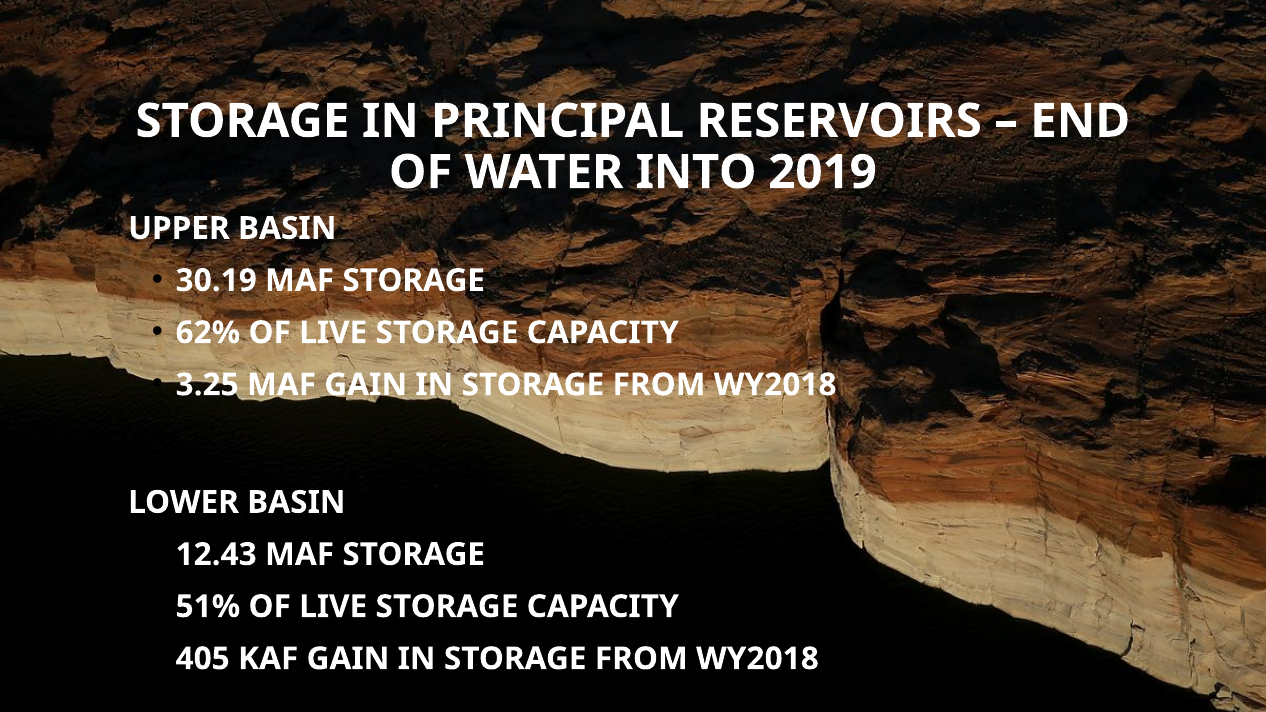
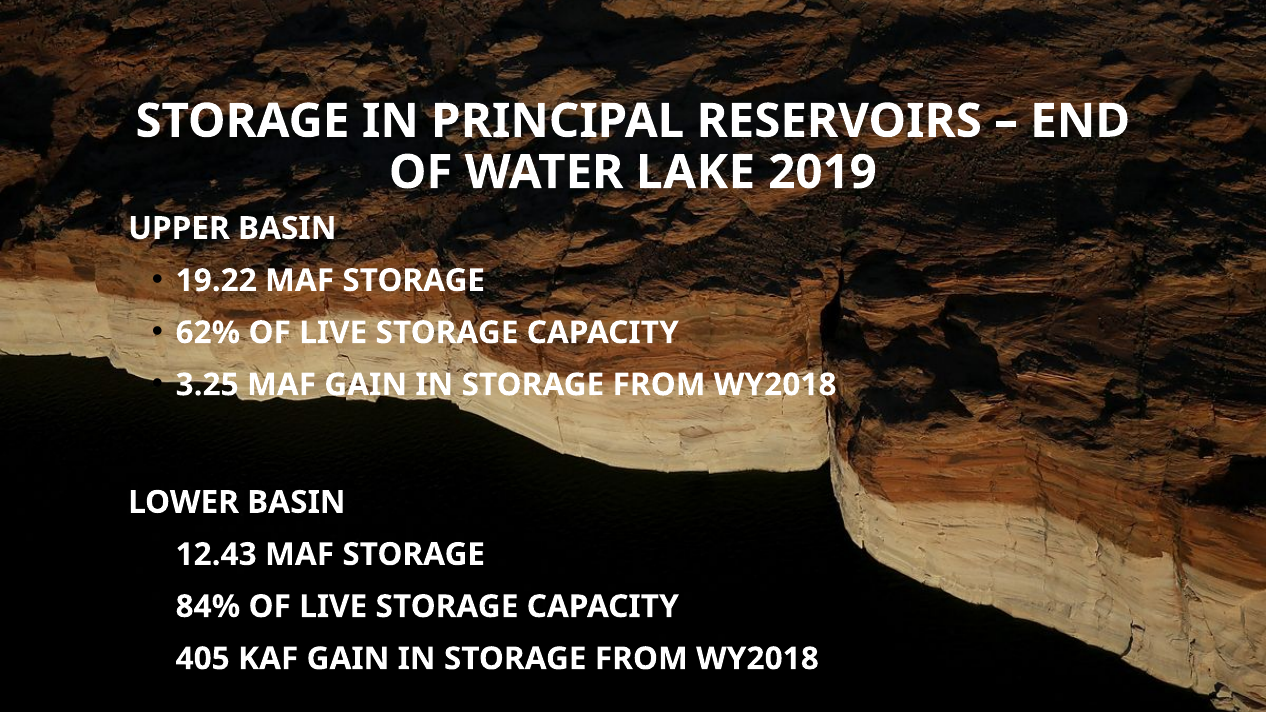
INTO: INTO -> LAKE
30.19: 30.19 -> 19.22
51%: 51% -> 84%
